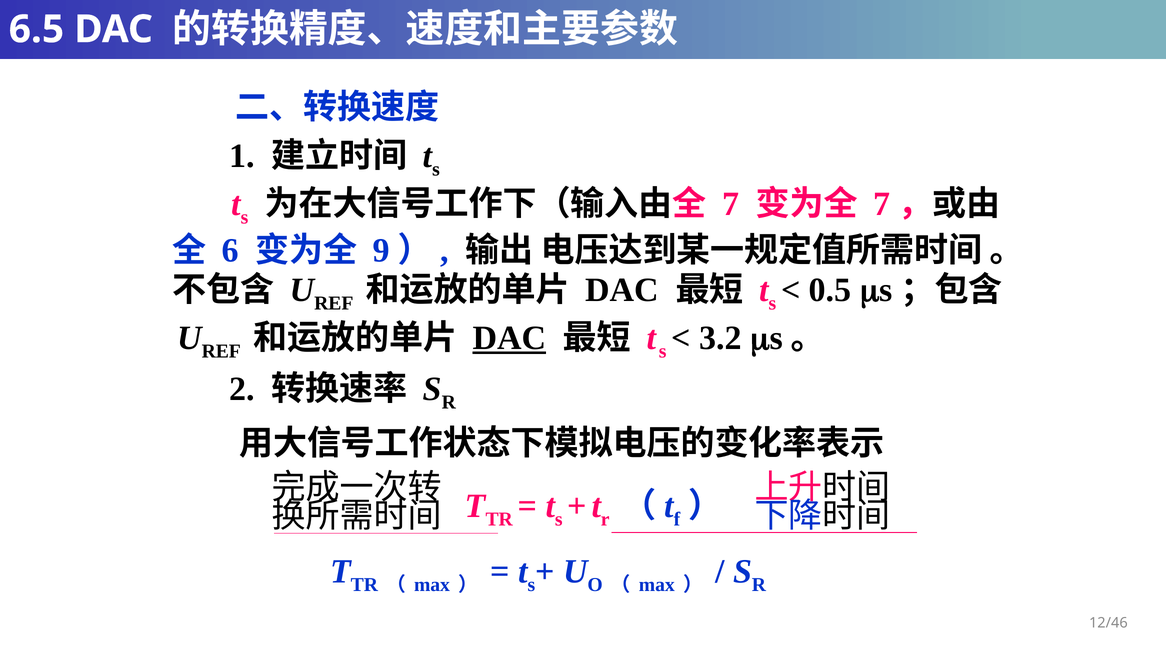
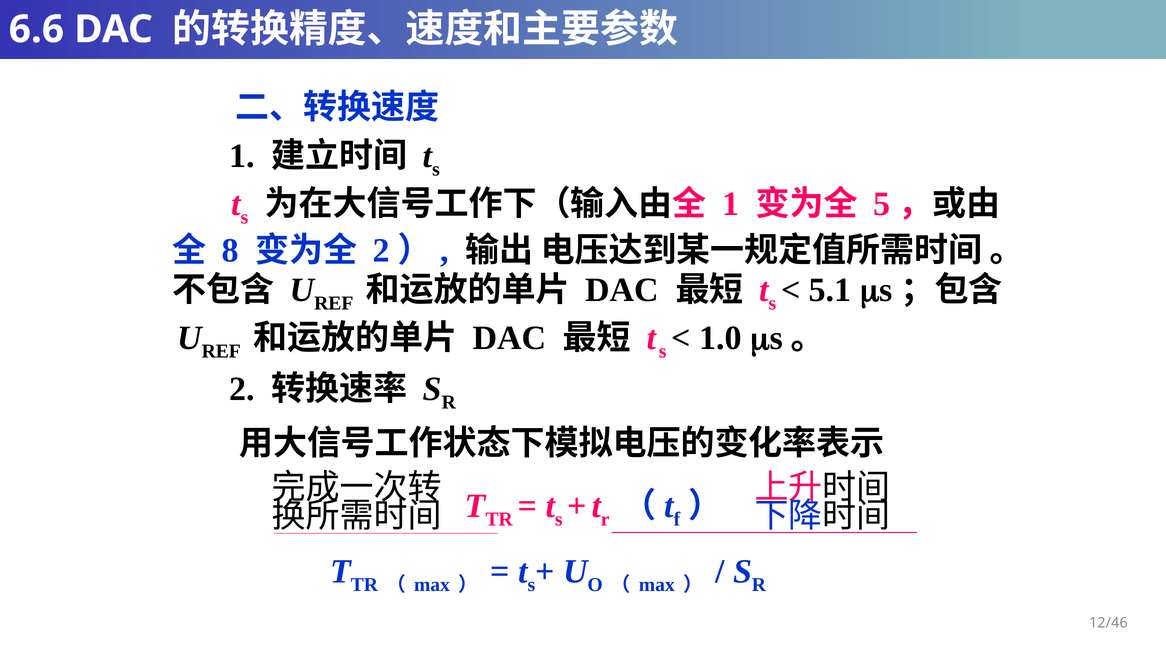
6.5: 6.5 -> 6.6
7 at (731, 204): 7 -> 1
7 at (882, 204): 7 -> 5
6: 6 -> 8
9 at (381, 251): 9 -> 2
0.5: 0.5 -> 5.1
DAC at (510, 338) underline: present -> none
3.2: 3.2 -> 1.0
